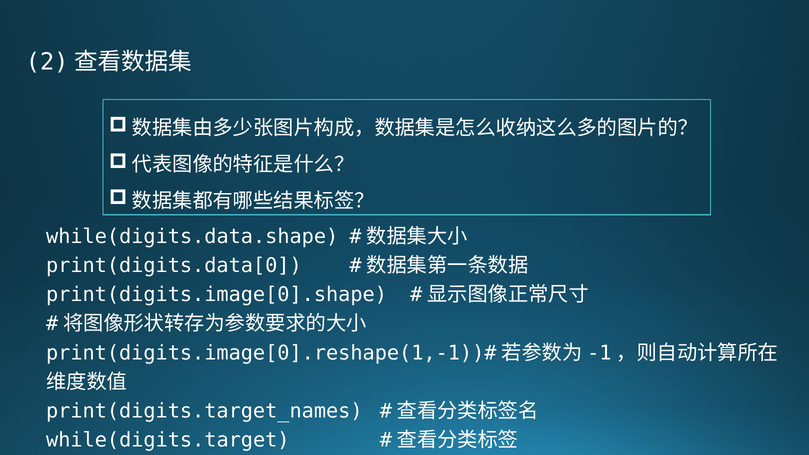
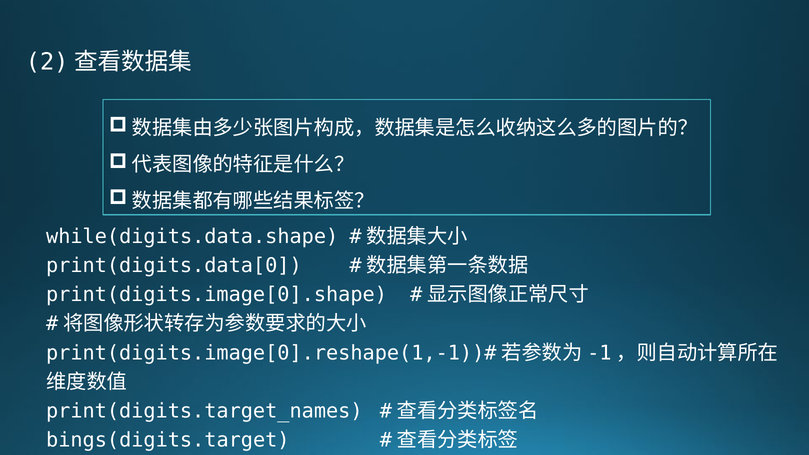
while(digits.target: while(digits.target -> bings(digits.target
